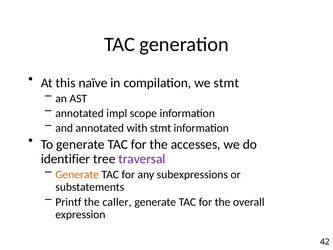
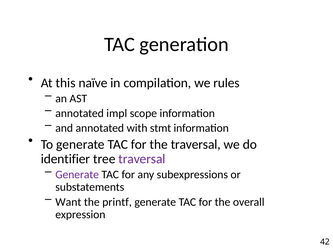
we stmt: stmt -> rules
the accesses: accesses -> traversal
Generate at (77, 174) colour: orange -> purple
Printf: Printf -> Want
caller: caller -> printf
